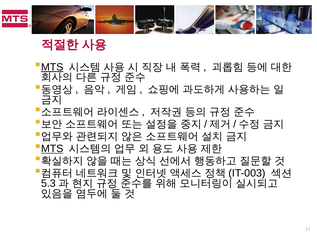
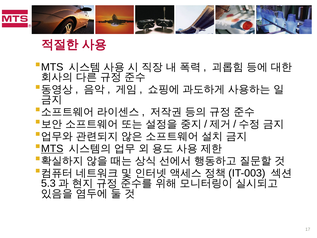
MTS at (52, 67) underline: present -> none
